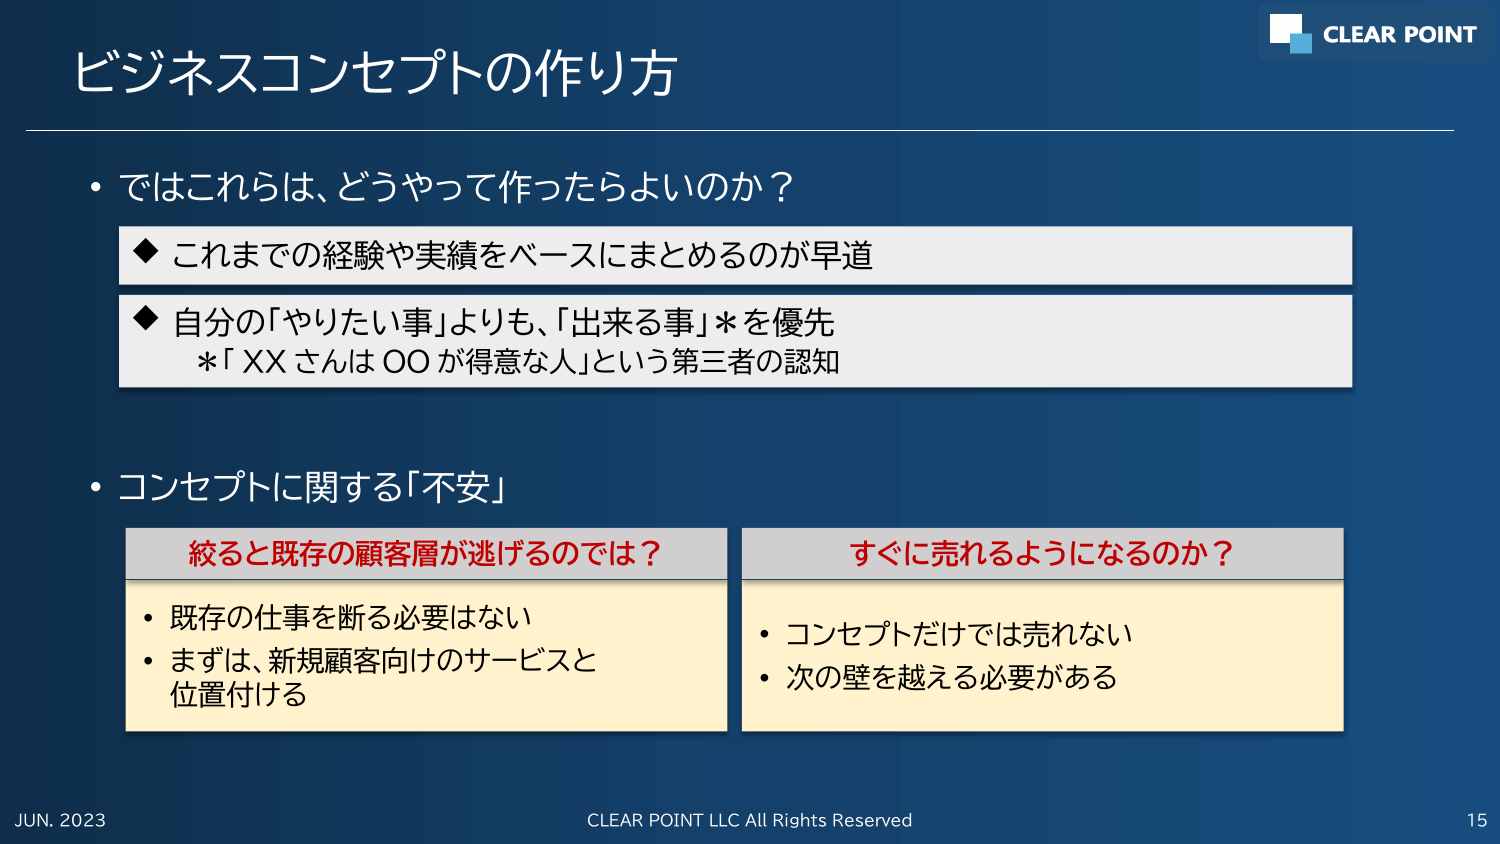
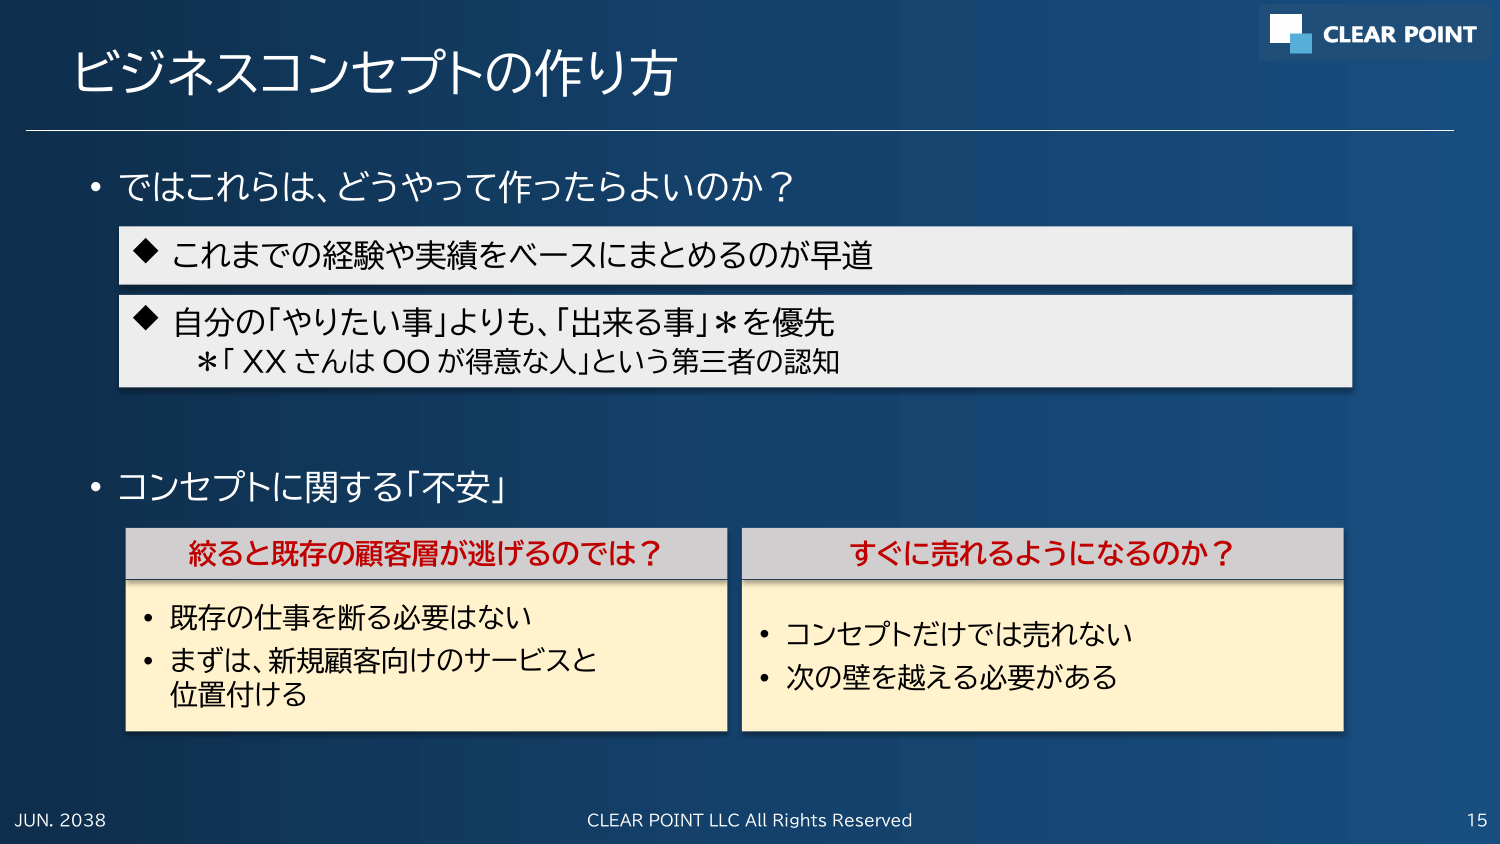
2023: 2023 -> 2038
